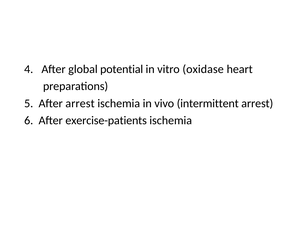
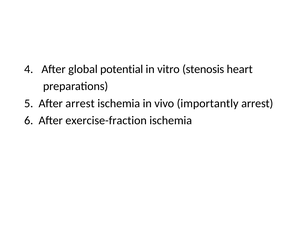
oxidase: oxidase -> stenosis
intermittent: intermittent -> importantly
exercise-patients: exercise-patients -> exercise-fraction
